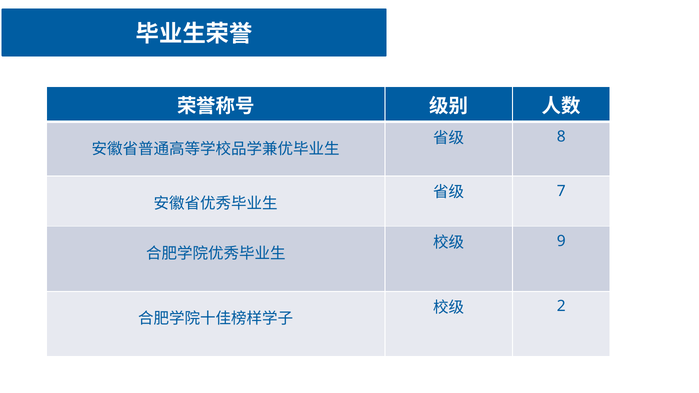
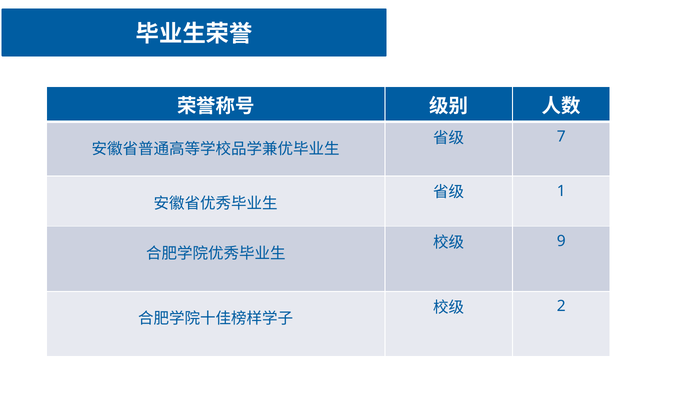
8: 8 -> 7
7: 7 -> 1
